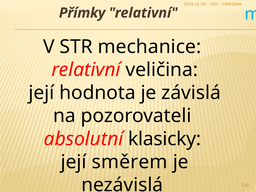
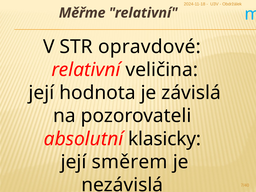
Přímky: Přímky -> Měřme
mechanice: mechanice -> opravdové
